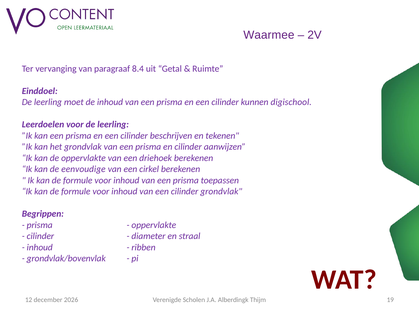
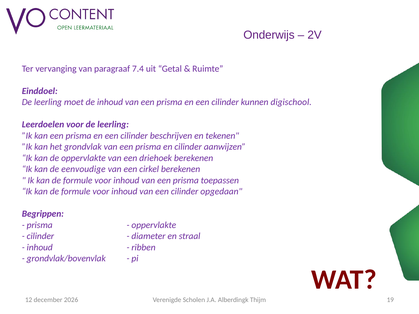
Waarmee: Waarmee -> Onderwijs
8.4: 8.4 -> 7.4
cilinder grondvlak: grondvlak -> opgedaan
